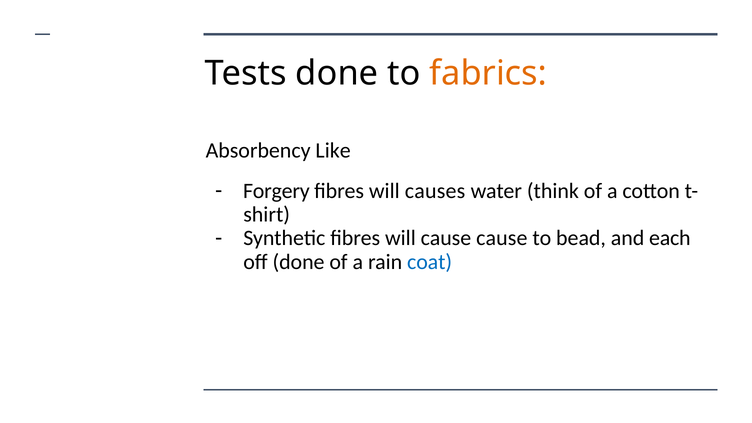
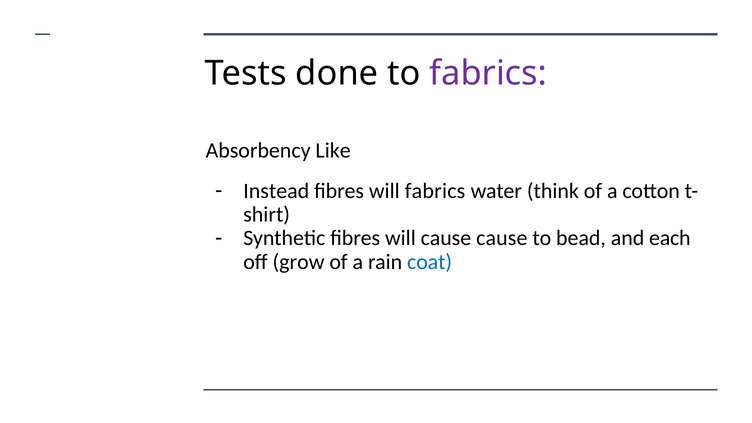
fabrics at (488, 73) colour: orange -> purple
Forgery: Forgery -> Instead
will causes: causes -> fabrics
off done: done -> grow
